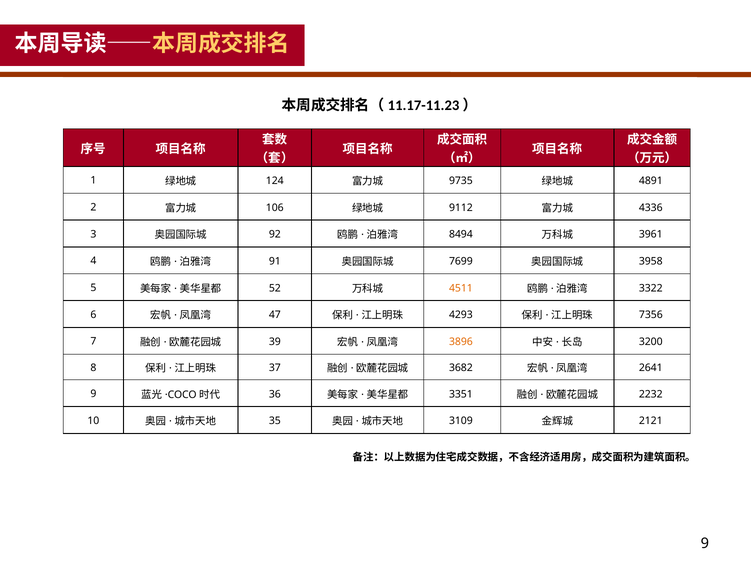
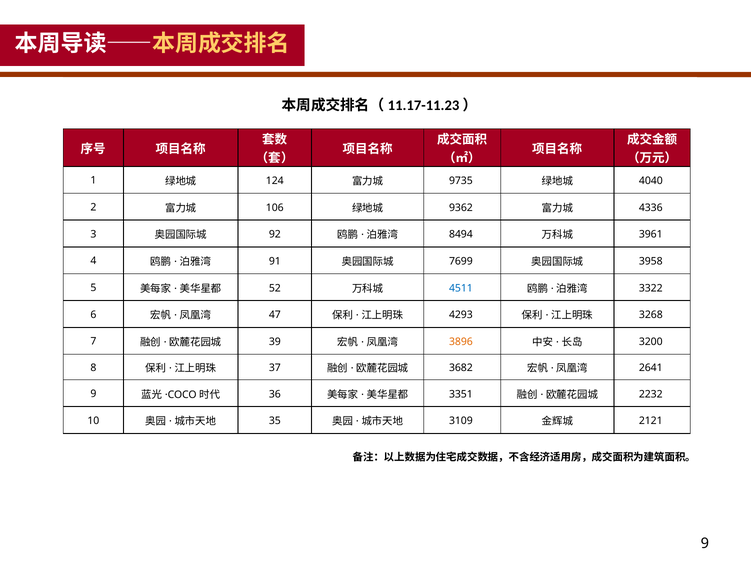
4891: 4891 -> 4040
9112: 9112 -> 9362
4511 colour: orange -> blue
7356: 7356 -> 3268
